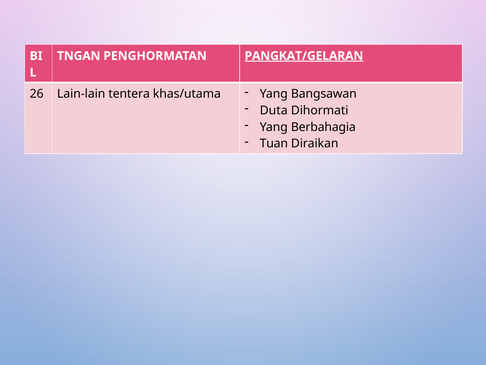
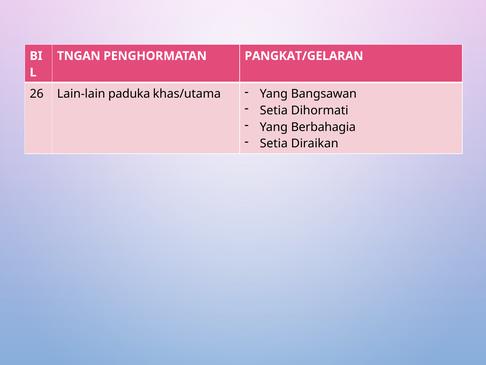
PANGKAT/GELARAN underline: present -> none
tentera: tentera -> paduka
Duta at (274, 110): Duta -> Setia
Tuan at (274, 143): Tuan -> Setia
